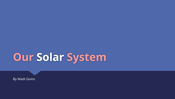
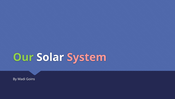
Our colour: pink -> light green
